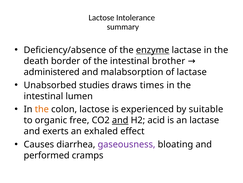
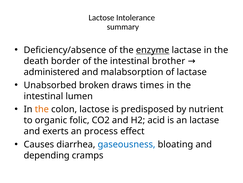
studies: studies -> broken
experienced: experienced -> predisposed
suitable: suitable -> nutrient
free: free -> folic
and at (120, 120) underline: present -> none
exhaled: exhaled -> process
gaseousness colour: purple -> blue
performed: performed -> depending
